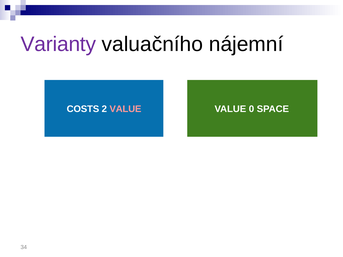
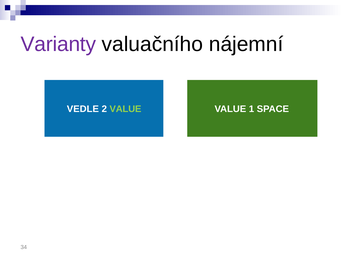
COSTS: COSTS -> VEDLE
VALUE at (125, 109) colour: pink -> light green
0: 0 -> 1
